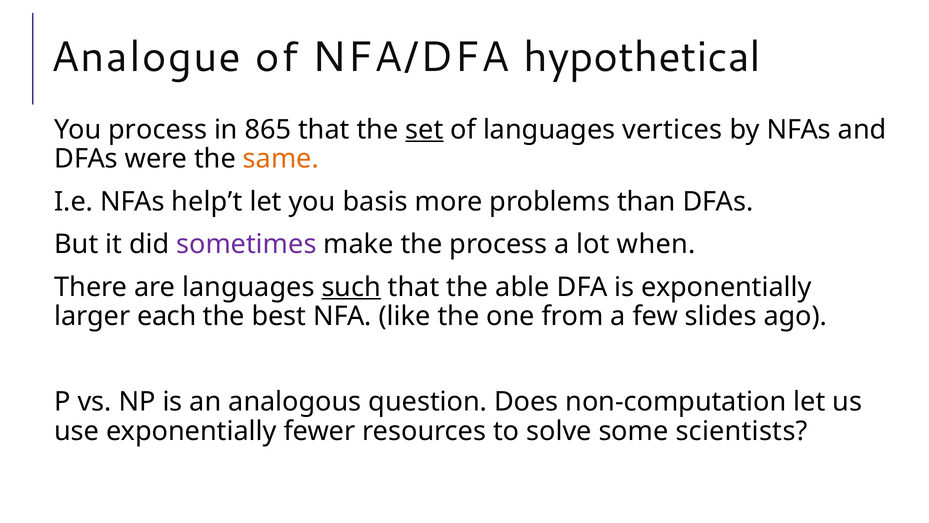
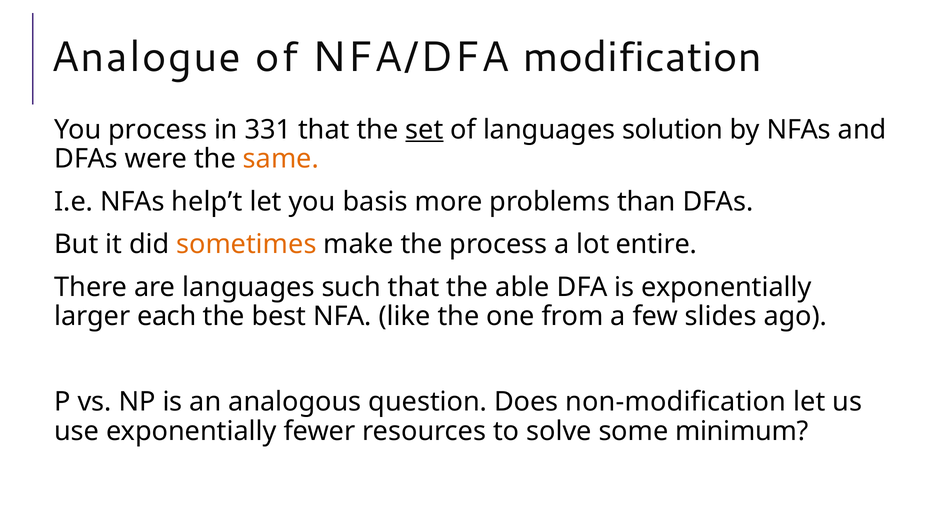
hypothetical: hypothetical -> modification
865: 865 -> 331
vertices: vertices -> solution
sometimes colour: purple -> orange
when: when -> entire
such underline: present -> none
non-computation: non-computation -> non-modification
scientists: scientists -> minimum
